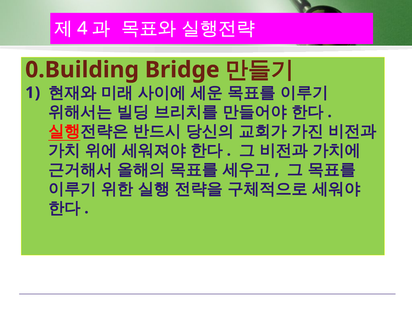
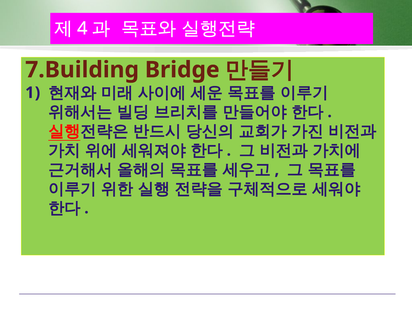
0.Building: 0.Building -> 7.Building
